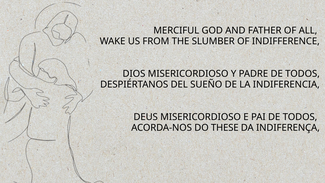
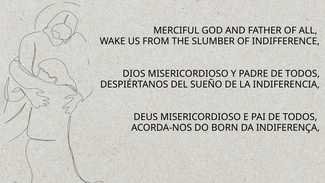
THESE: THESE -> BORN
